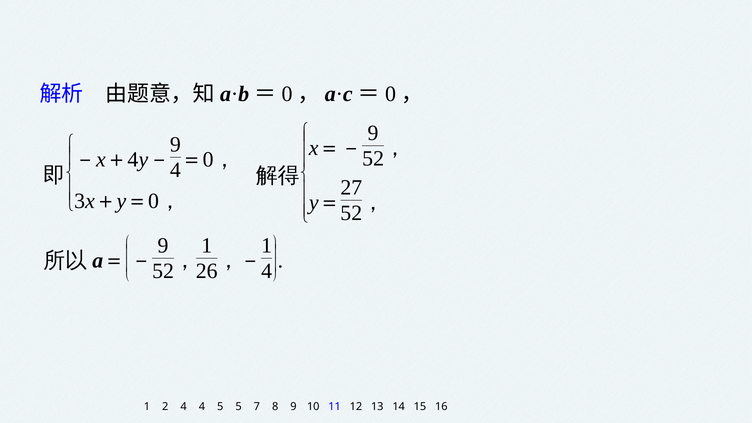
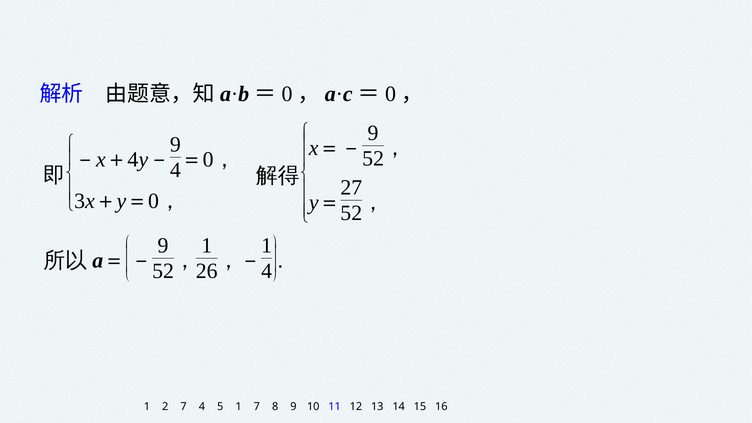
2 4: 4 -> 7
5 5: 5 -> 1
